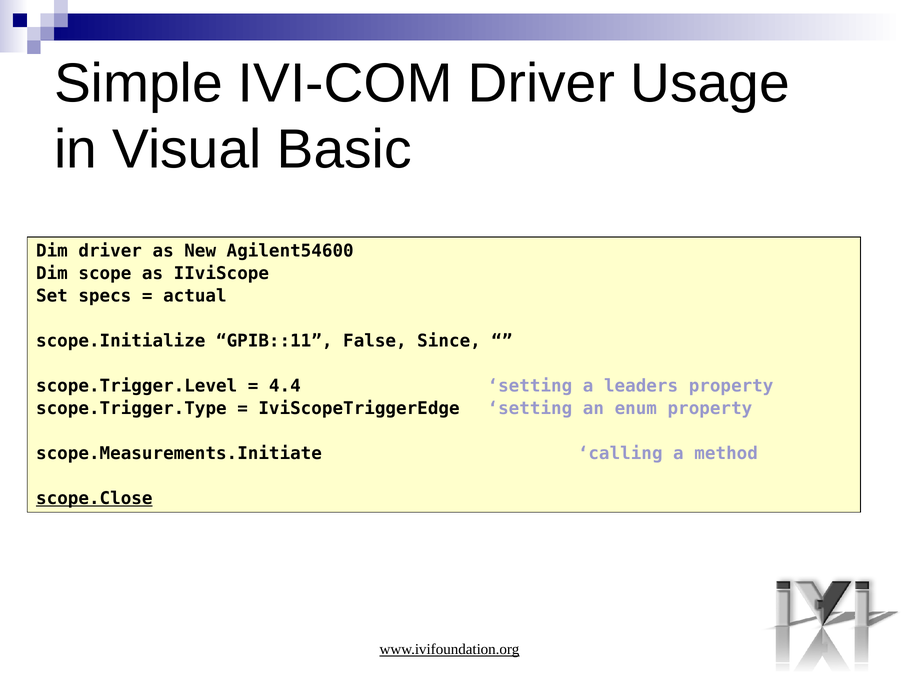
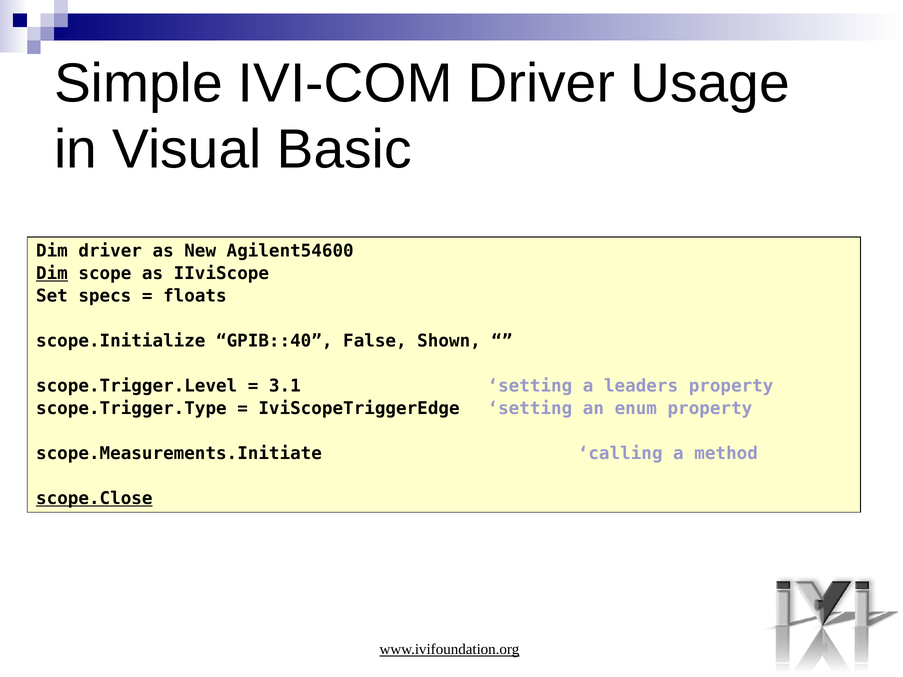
Dim at (52, 274) underline: none -> present
actual: actual -> floats
GPIB::11: GPIB::11 -> GPIB::40
Since: Since -> Shown
4.4: 4.4 -> 3.1
